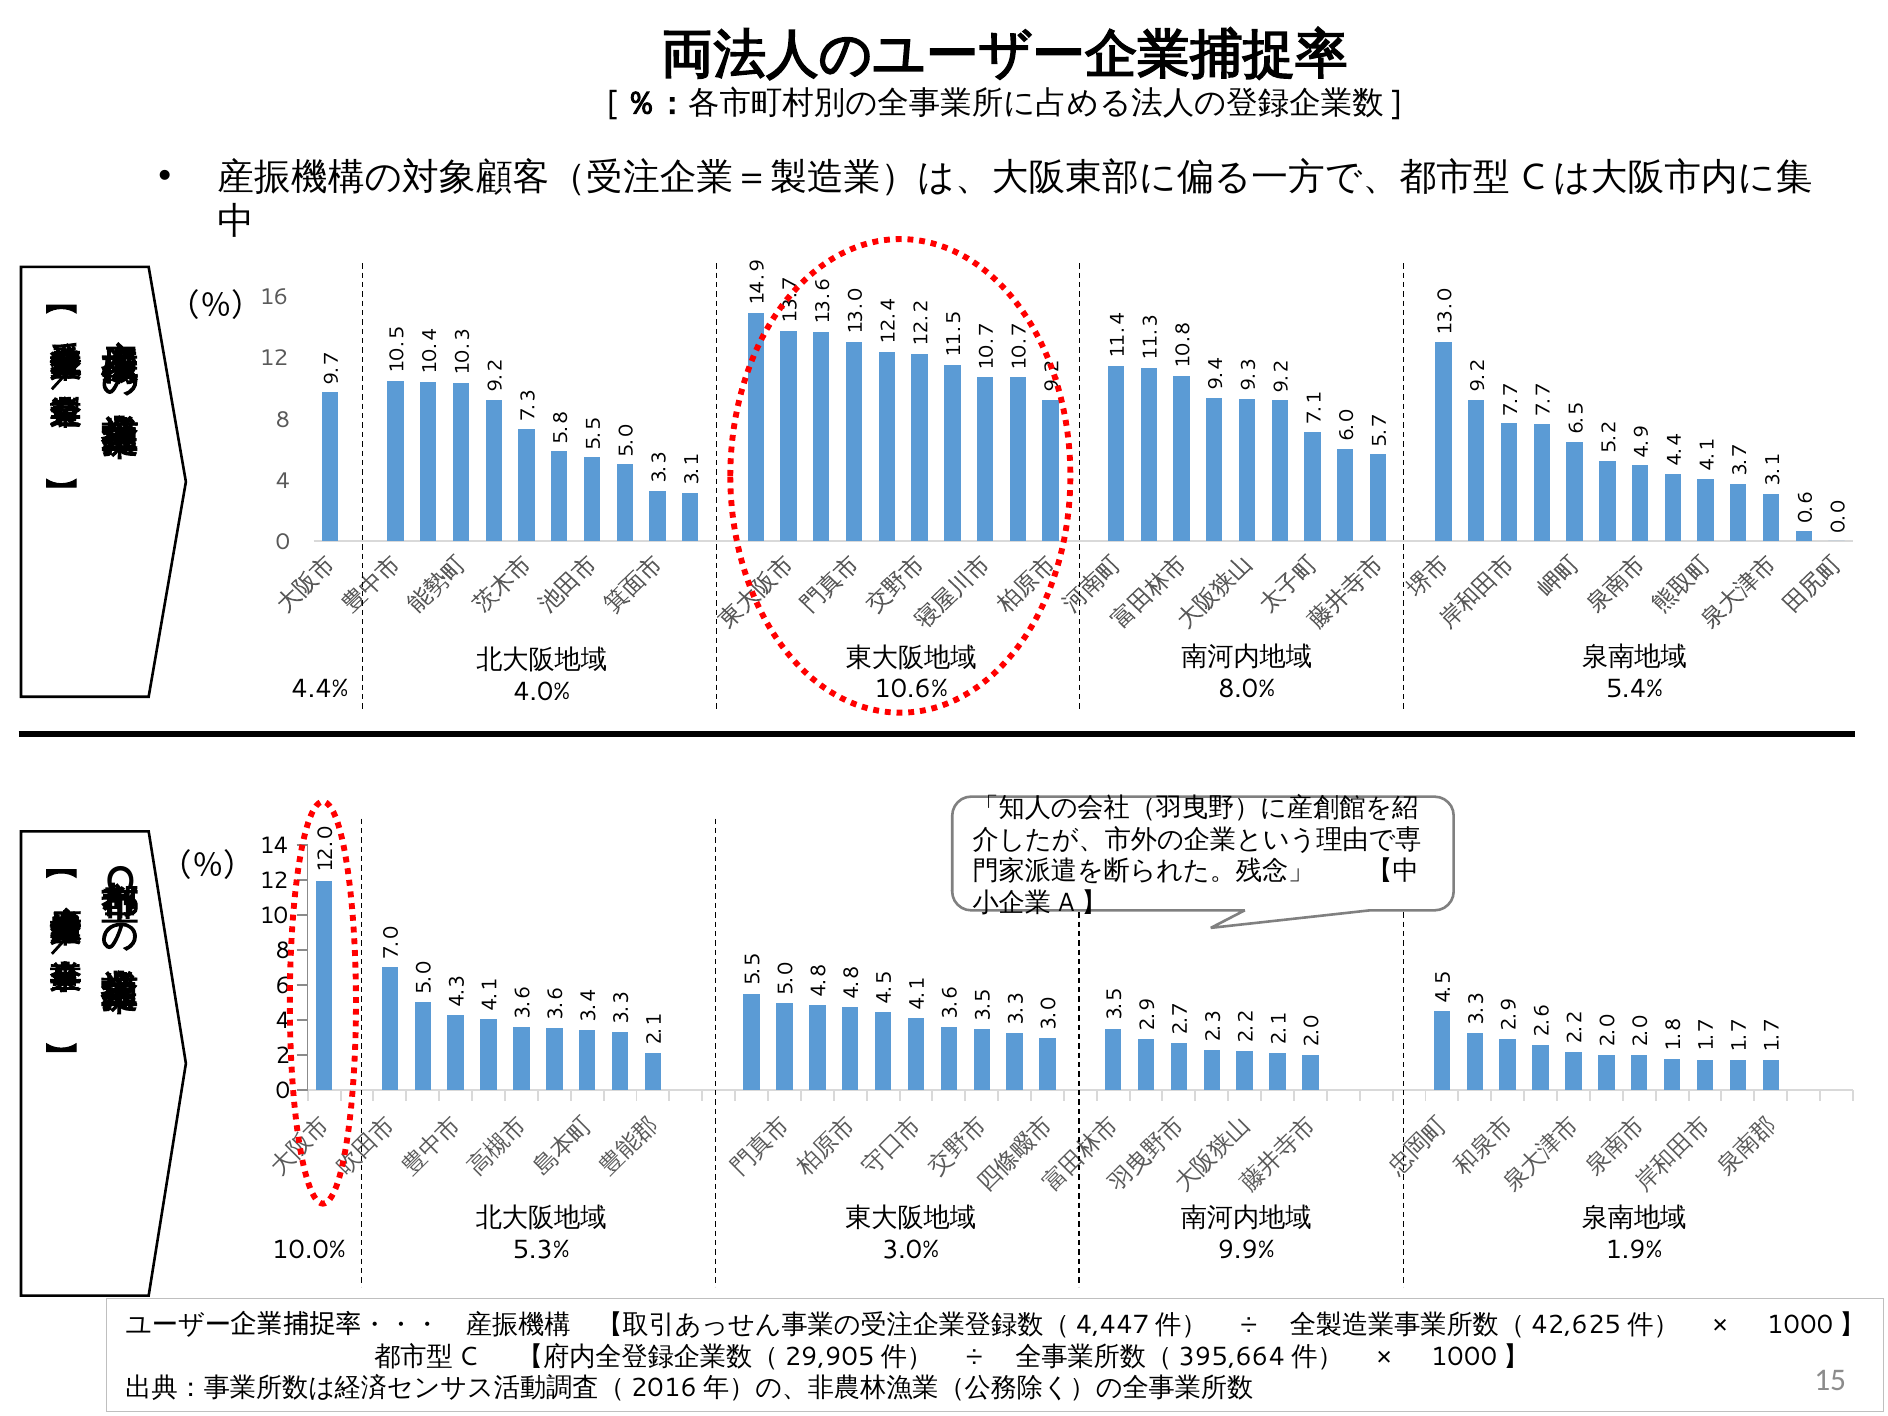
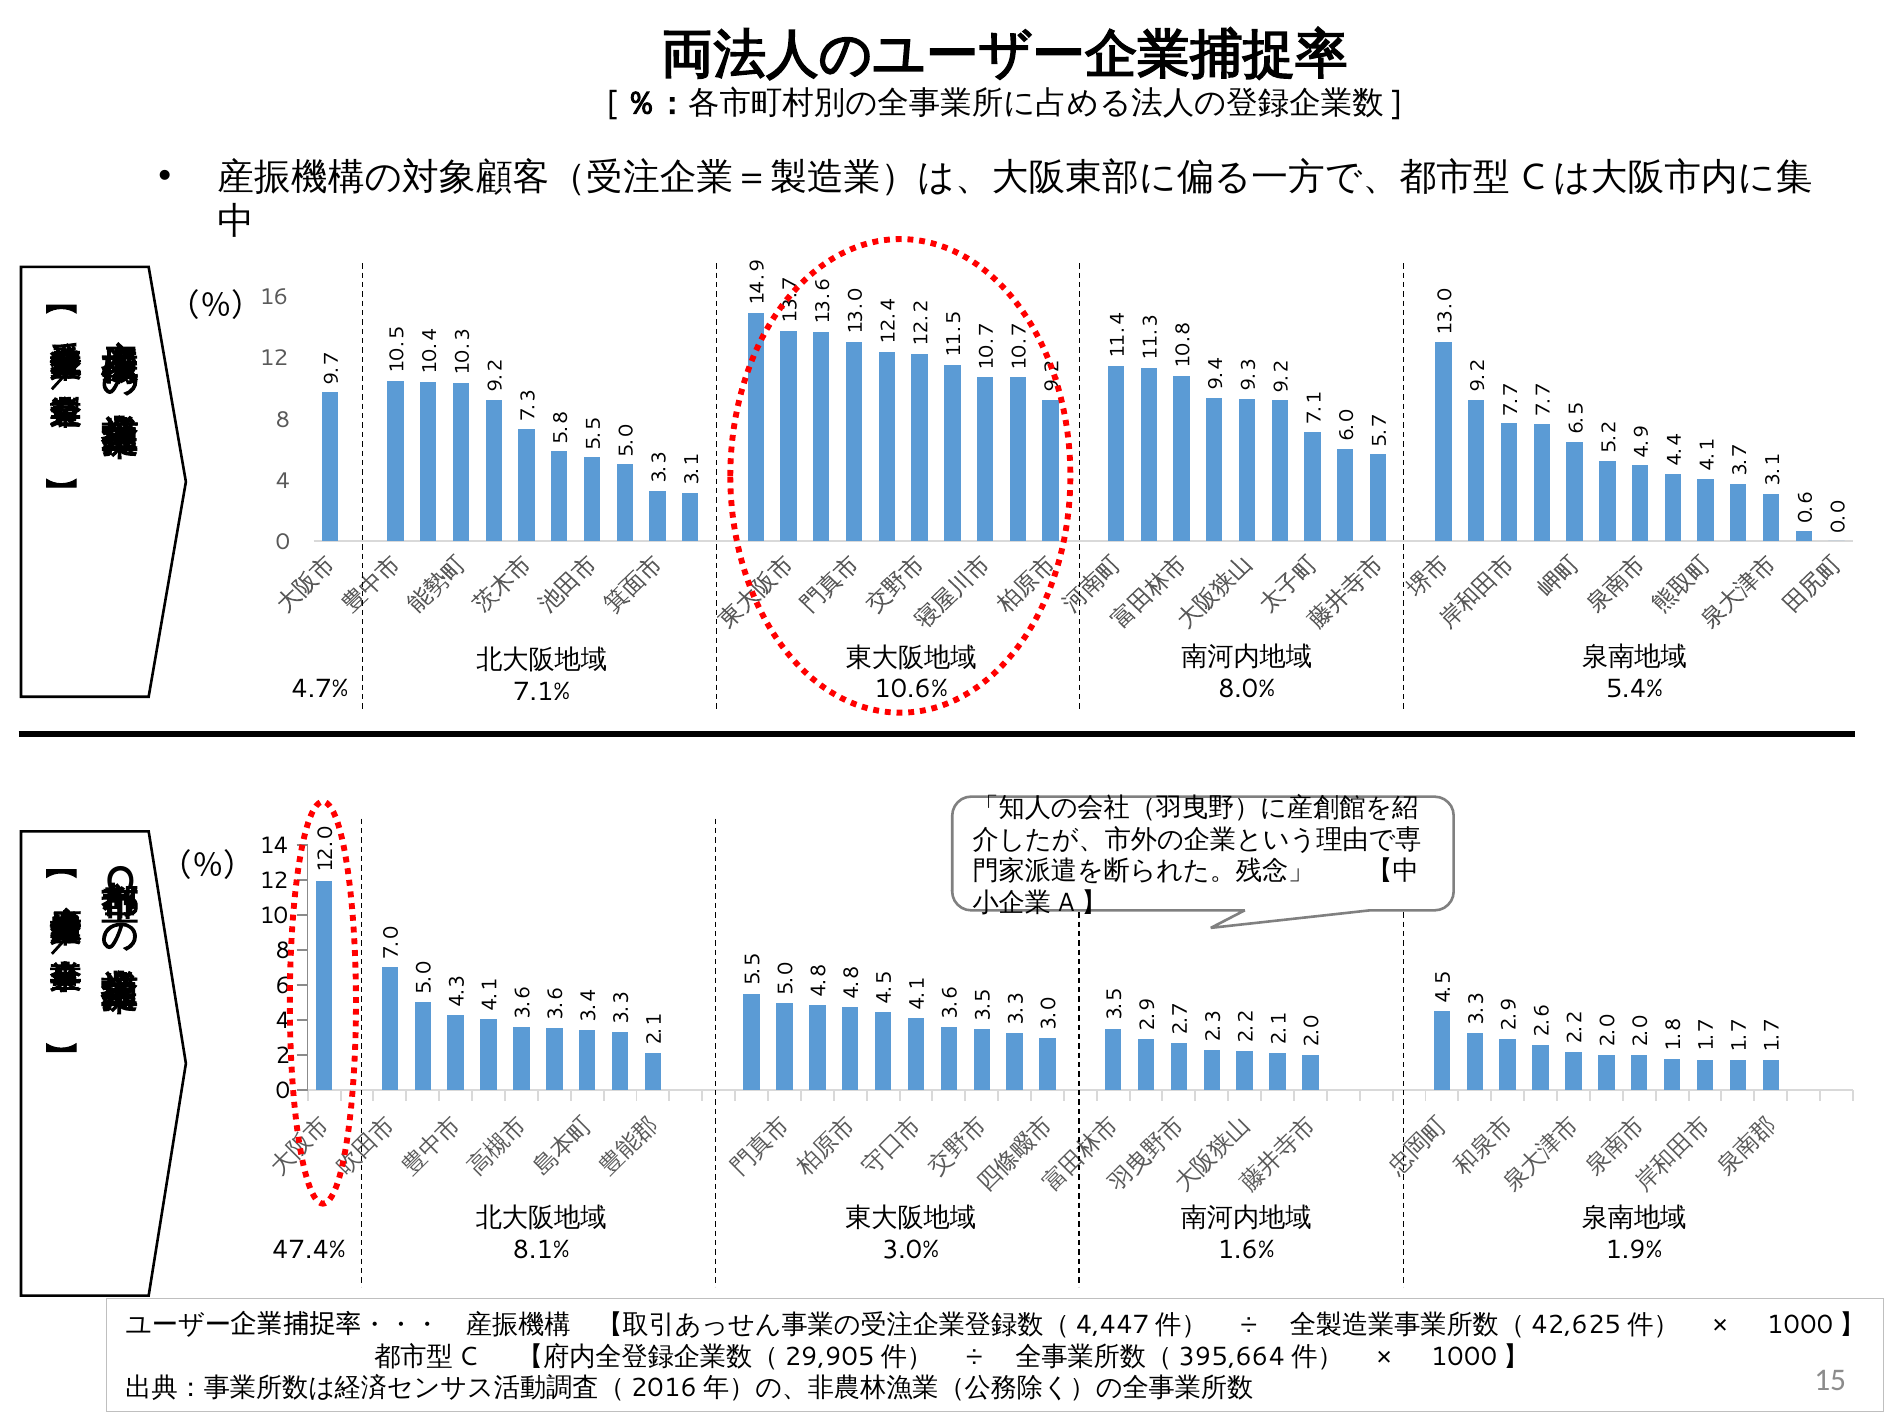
4.4%: 4.4% -> 4.7%
4.0%: 4.0% -> 7.1%
5.3%: 5.3% -> 8.1%
9.9%: 9.9% -> 1.6%
10.0%: 10.0% -> 47.4%
